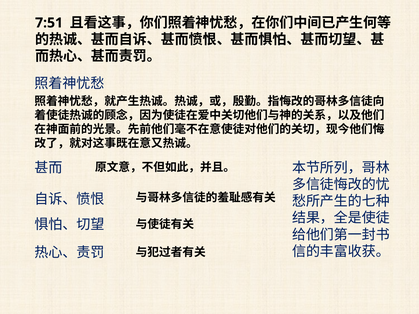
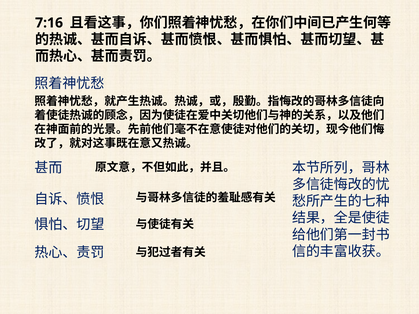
7:51: 7:51 -> 7:16
